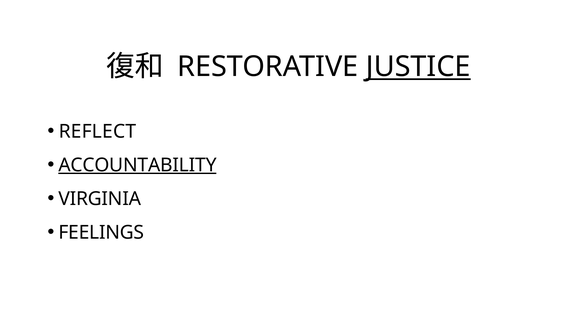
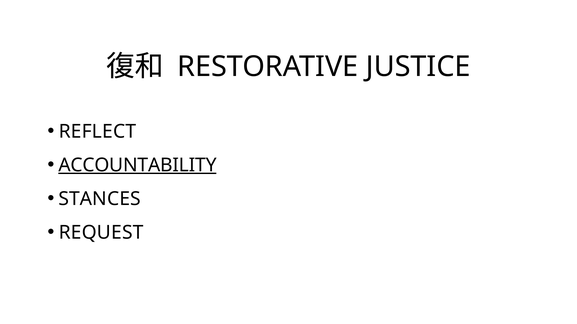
JUSTICE underline: present -> none
VIRGINIA: VIRGINIA -> STANCES
FEELINGS: FEELINGS -> REQUEST
